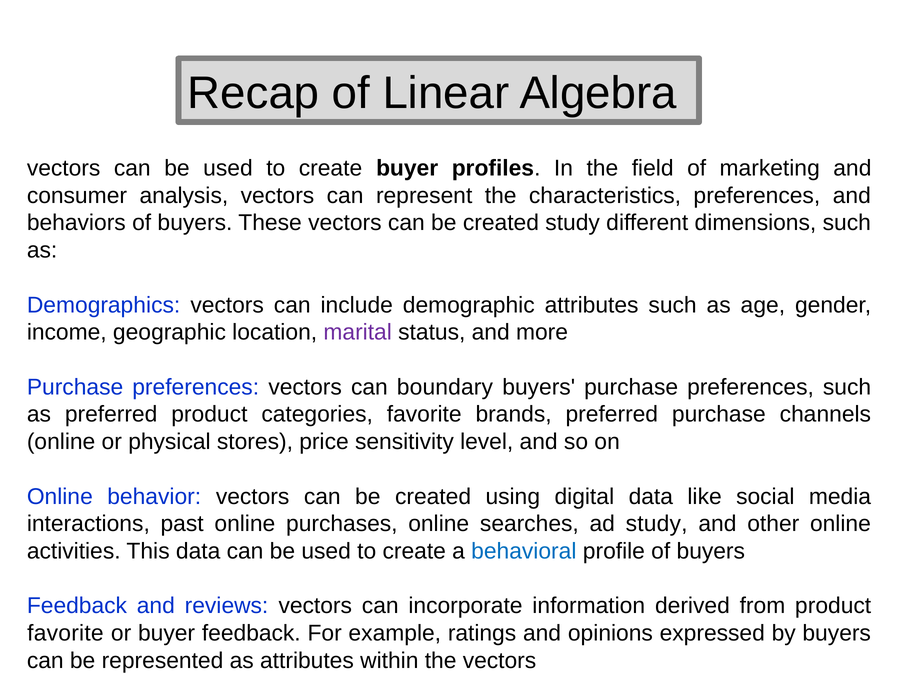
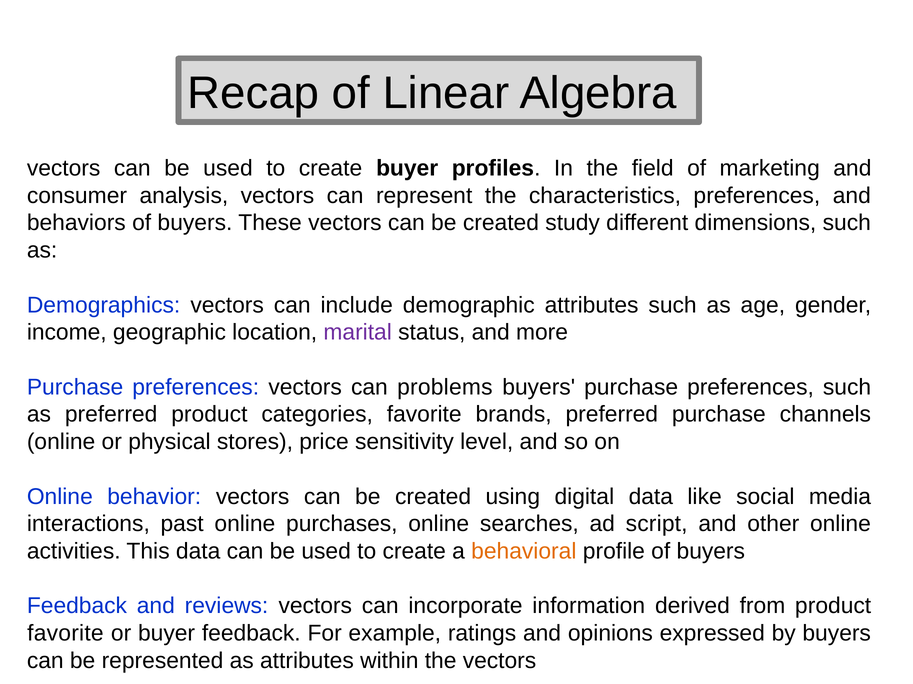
boundary: boundary -> problems
ad study: study -> script
behavioral colour: blue -> orange
